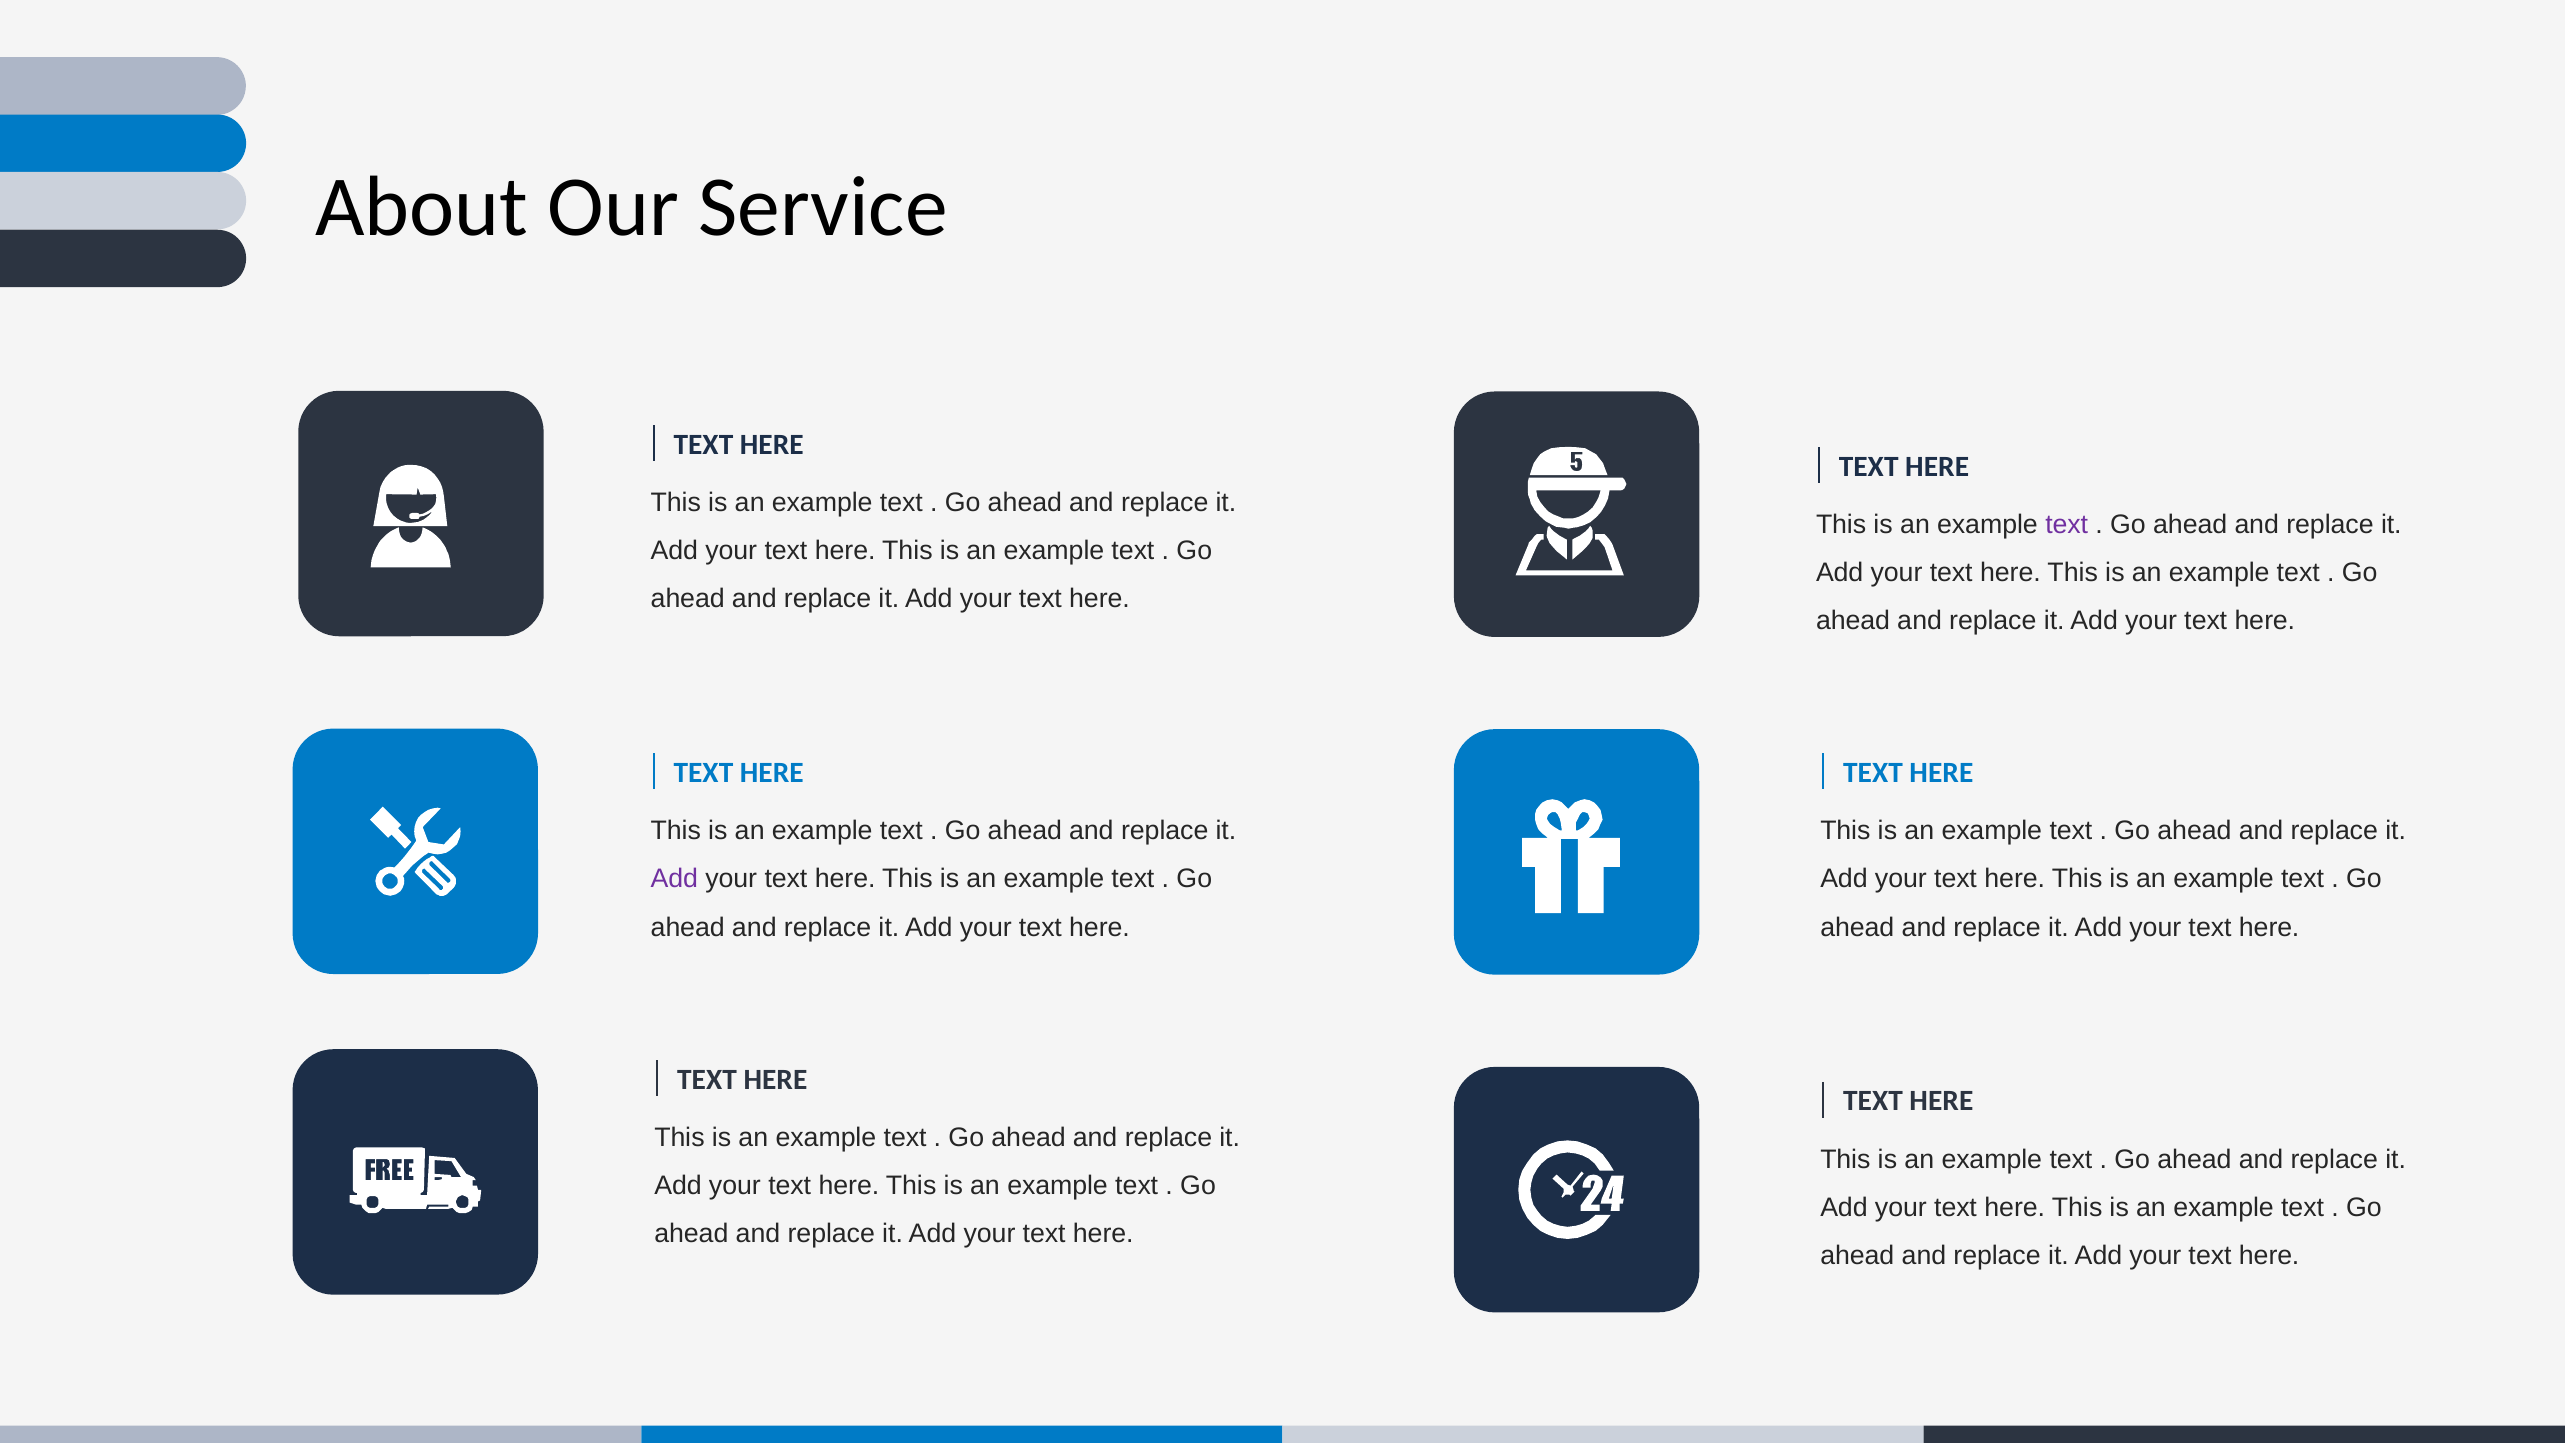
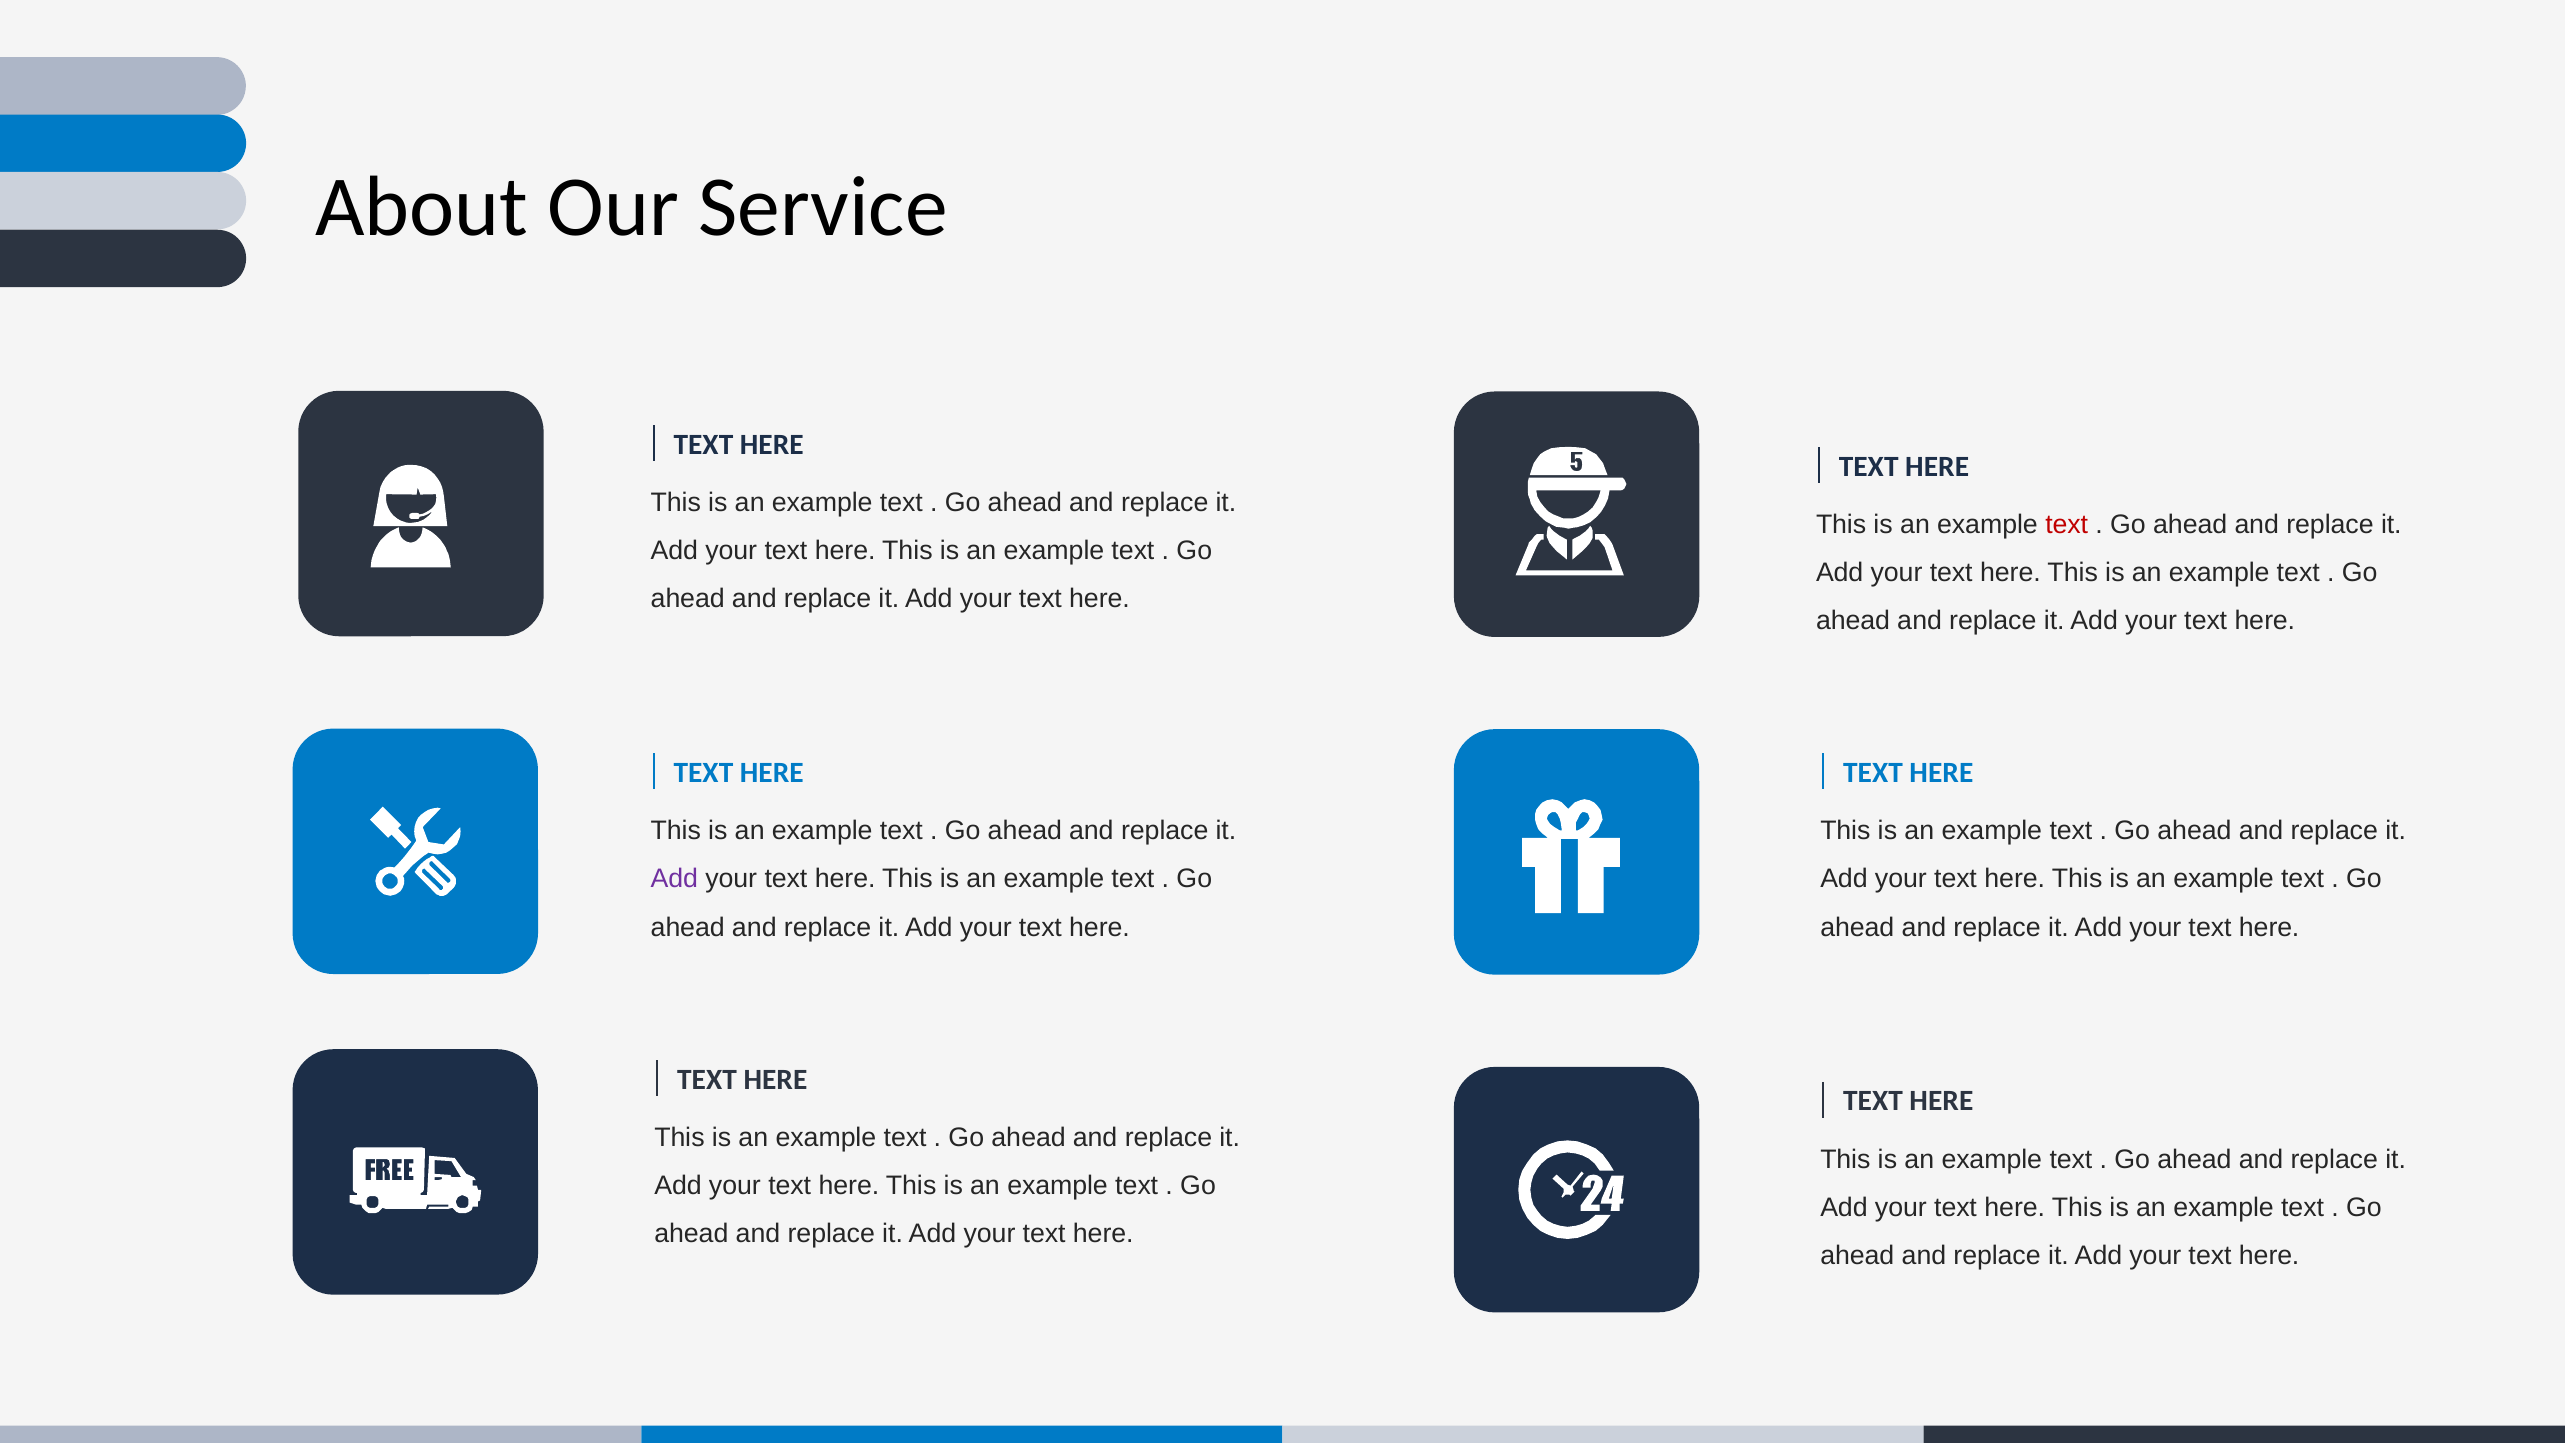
text at (2067, 525) colour: purple -> red
